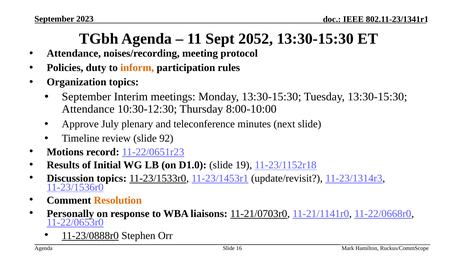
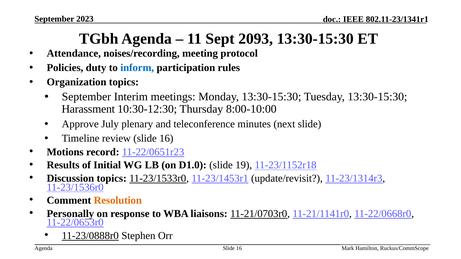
2052: 2052 -> 2093
inform colour: orange -> blue
Attendance at (88, 109): Attendance -> Harassment
review slide 92: 92 -> 16
